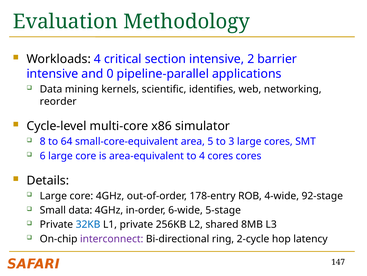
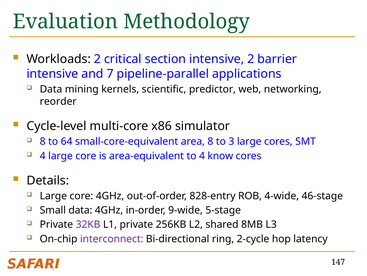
Workloads 4: 4 -> 2
0: 0 -> 7
identifies: identifies -> predictor
area 5: 5 -> 8
6 at (43, 155): 6 -> 4
4 cores: cores -> know
178-entry: 178-entry -> 828-entry
92-stage: 92-stage -> 46-stage
6-wide: 6-wide -> 9-wide
32KB colour: blue -> purple
